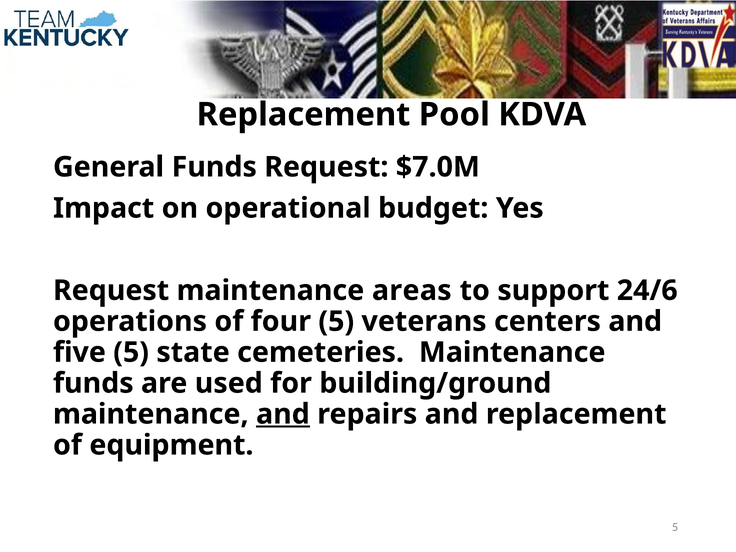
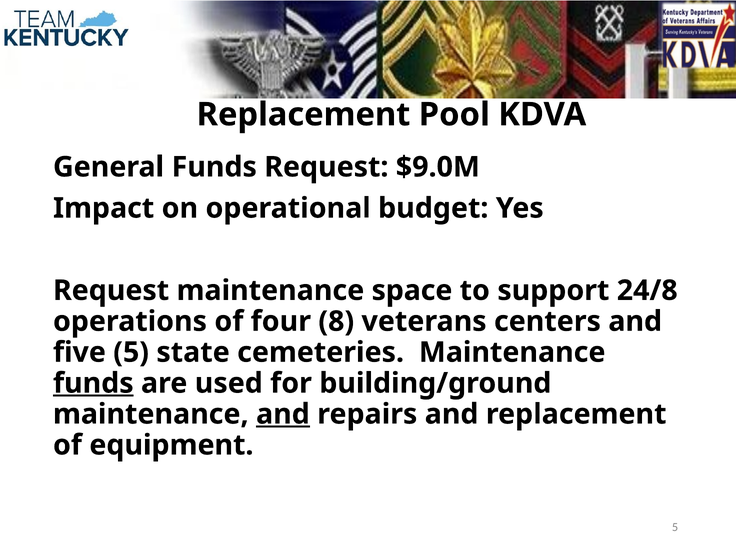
$7.0M: $7.0M -> $9.0M
areas: areas -> space
24/6: 24/6 -> 24/8
four 5: 5 -> 8
funds at (93, 383) underline: none -> present
